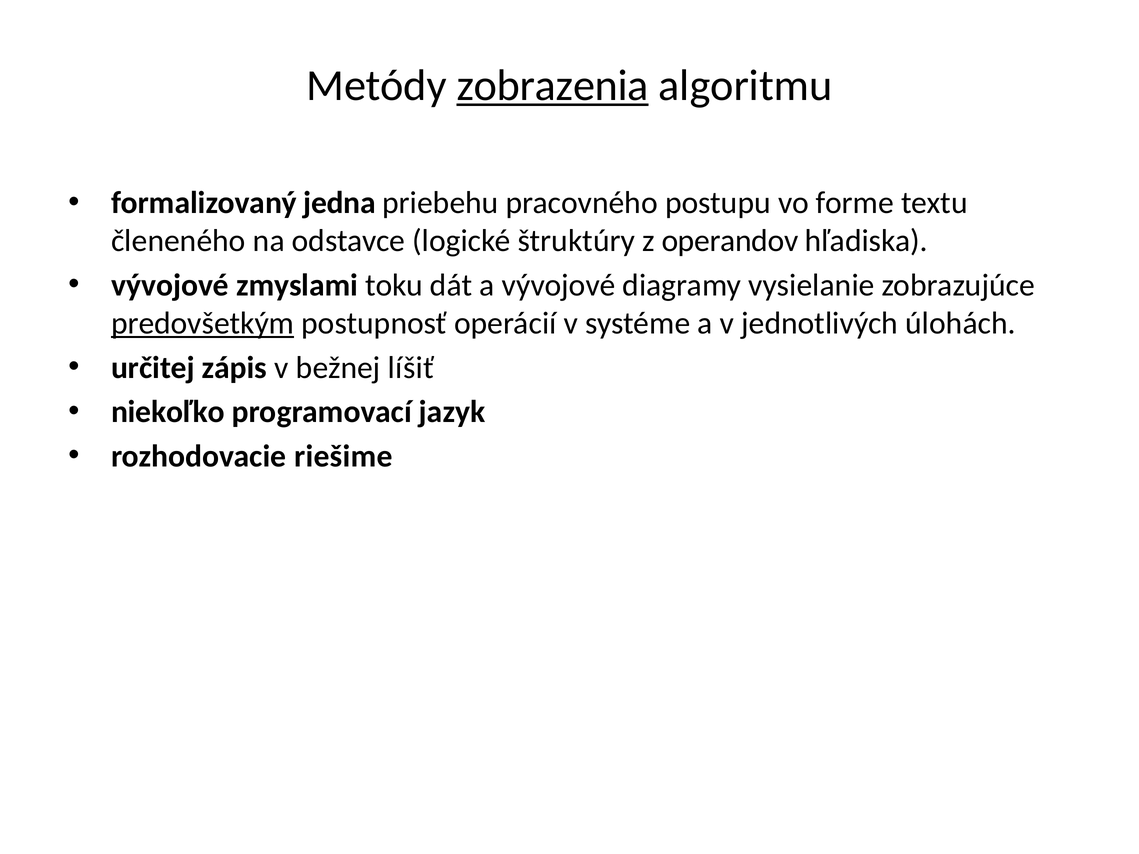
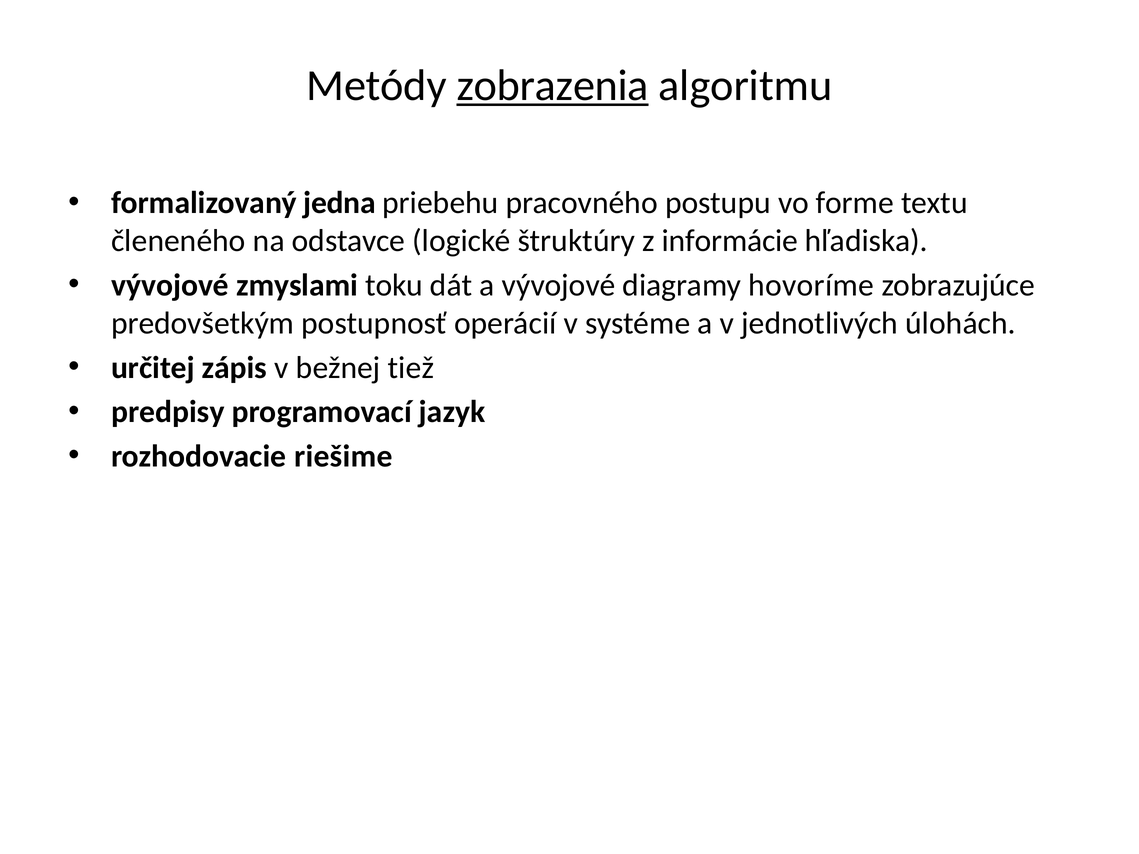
operandov: operandov -> informácie
vysielanie: vysielanie -> hovoríme
predovšetkým underline: present -> none
líšiť: líšiť -> tiež
niekoľko: niekoľko -> predpisy
